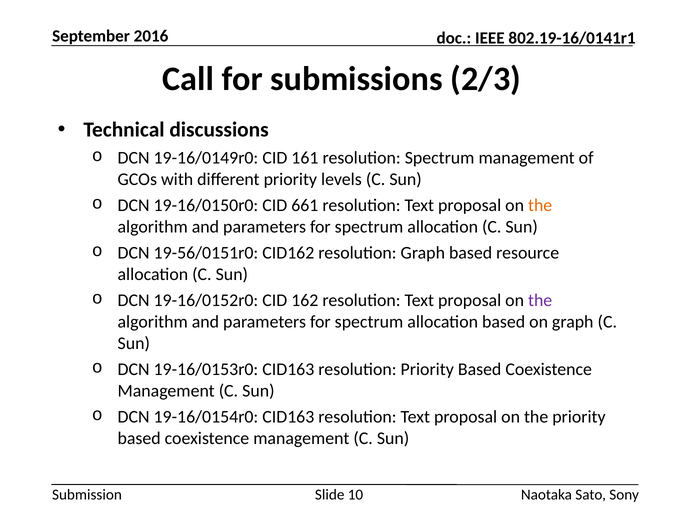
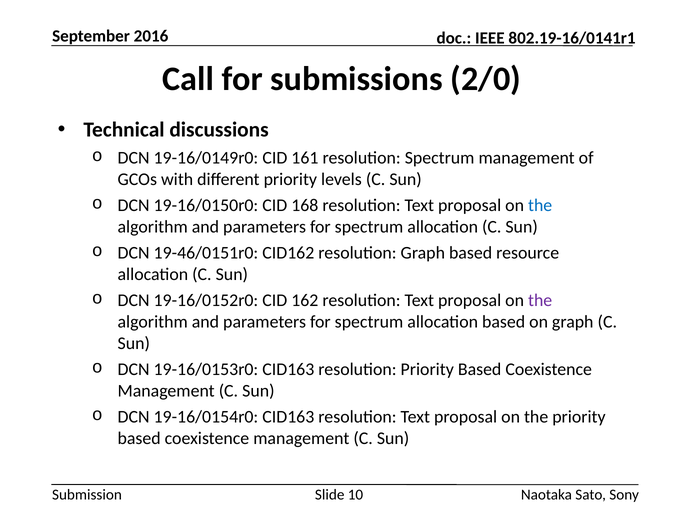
2/3: 2/3 -> 2/0
661: 661 -> 168
the at (540, 205) colour: orange -> blue
19-56/0151r0: 19-56/0151r0 -> 19-46/0151r0
